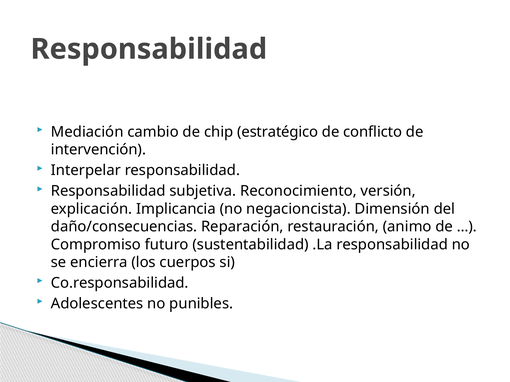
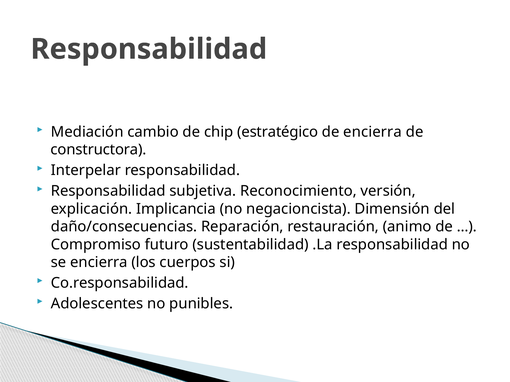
de conflicto: conflicto -> encierra
intervención: intervención -> constructora
